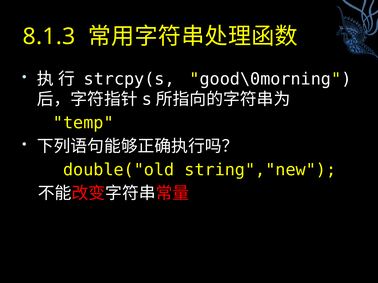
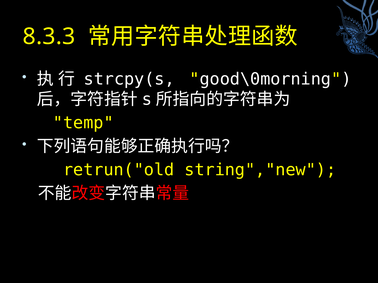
8.1.3: 8.1.3 -> 8.3.3
double("old: double("old -> retrun("old
